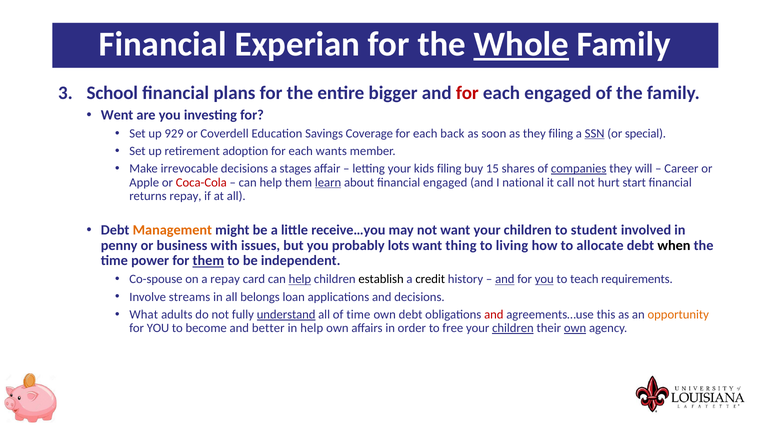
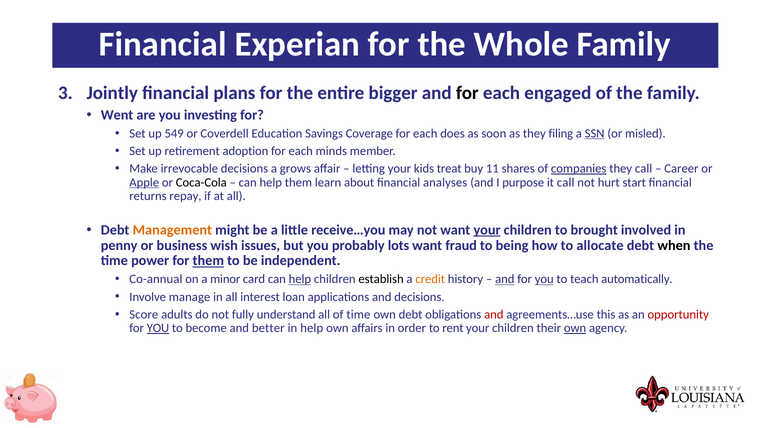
Whole underline: present -> none
School: School -> Jointly
for at (467, 93) colour: red -> black
929: 929 -> 549
back: back -> does
special: special -> misled
wants: wants -> minds
stages: stages -> grows
kids filing: filing -> treat
15: 15 -> 11
they will: will -> call
Apple underline: none -> present
Coca-Cola colour: red -> black
learn underline: present -> none
financial engaged: engaged -> analyses
national: national -> purpose
your at (487, 230) underline: none -> present
student: student -> brought
with: with -> wish
thing: thing -> fraud
living: living -> being
Co-spouse: Co-spouse -> Co-annual
a repay: repay -> minor
credit colour: black -> orange
requirements: requirements -> automatically
streams: streams -> manage
belongs: belongs -> interest
What: What -> Score
understand underline: present -> none
opportunity colour: orange -> red
YOU at (158, 328) underline: none -> present
free: free -> rent
children at (513, 328) underline: present -> none
